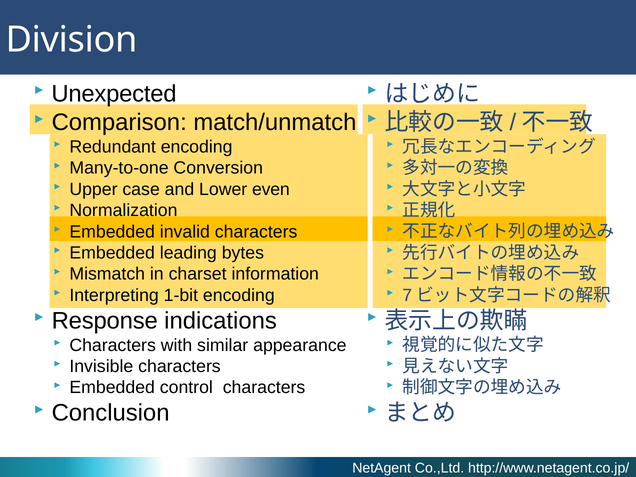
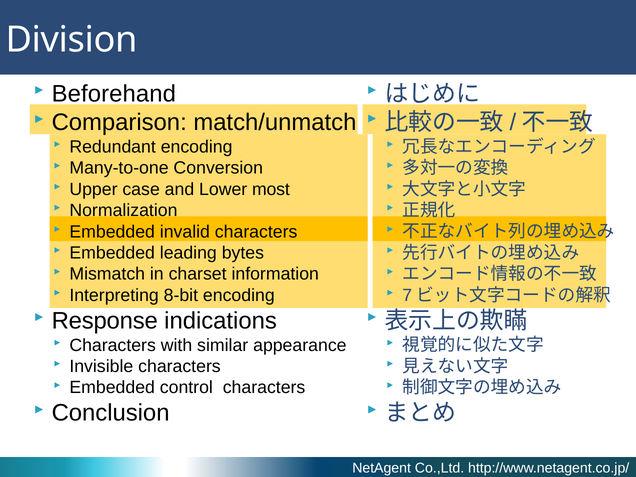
Unexpected: Unexpected -> Beforehand
even: even -> most
1-bit: 1-bit -> 8-bit
